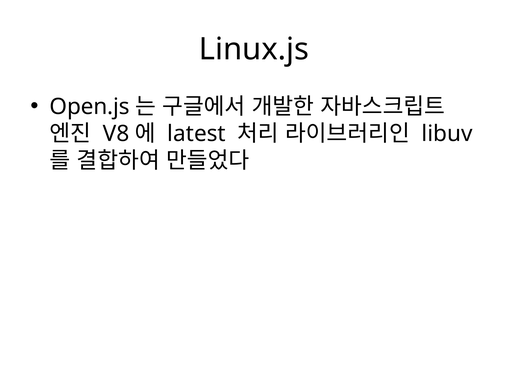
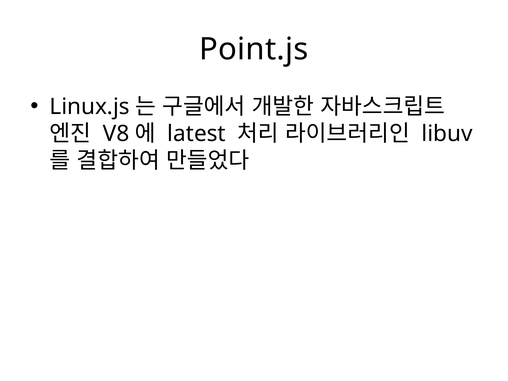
Linux.js: Linux.js -> Point.js
Open.js: Open.js -> Linux.js
